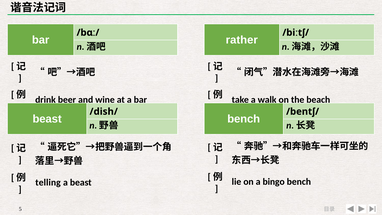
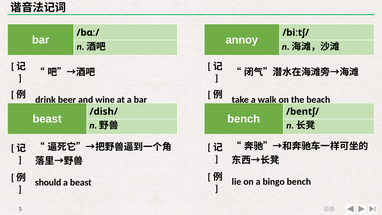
rather: rather -> annoy
telling: telling -> should
